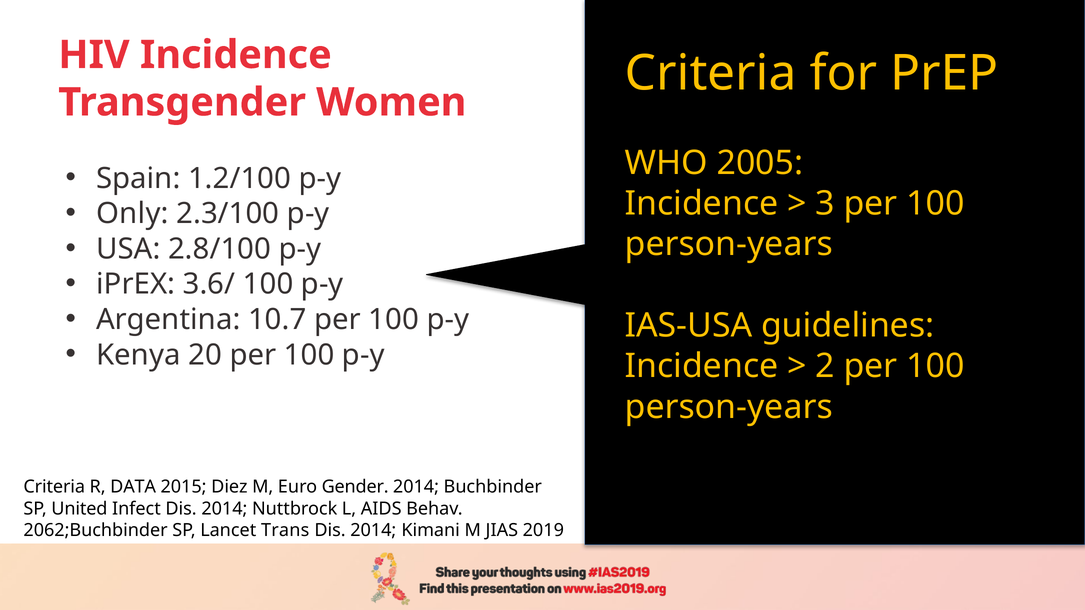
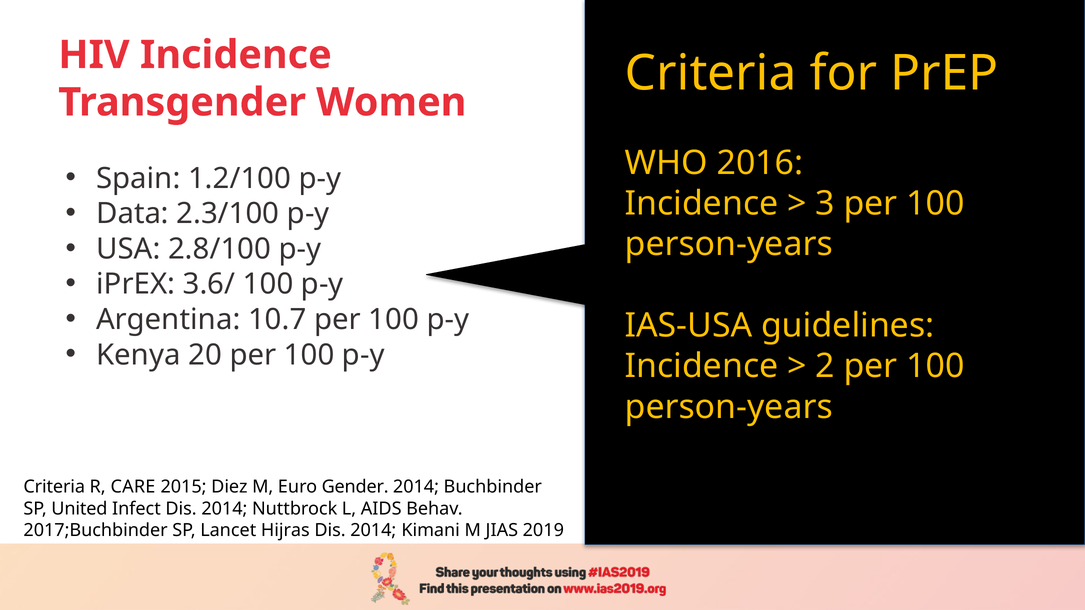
2005: 2005 -> 2016
Only: Only -> Data
DATA: DATA -> CARE
2062;Buchbinder: 2062;Buchbinder -> 2017;Buchbinder
Trans: Trans -> Hijras
